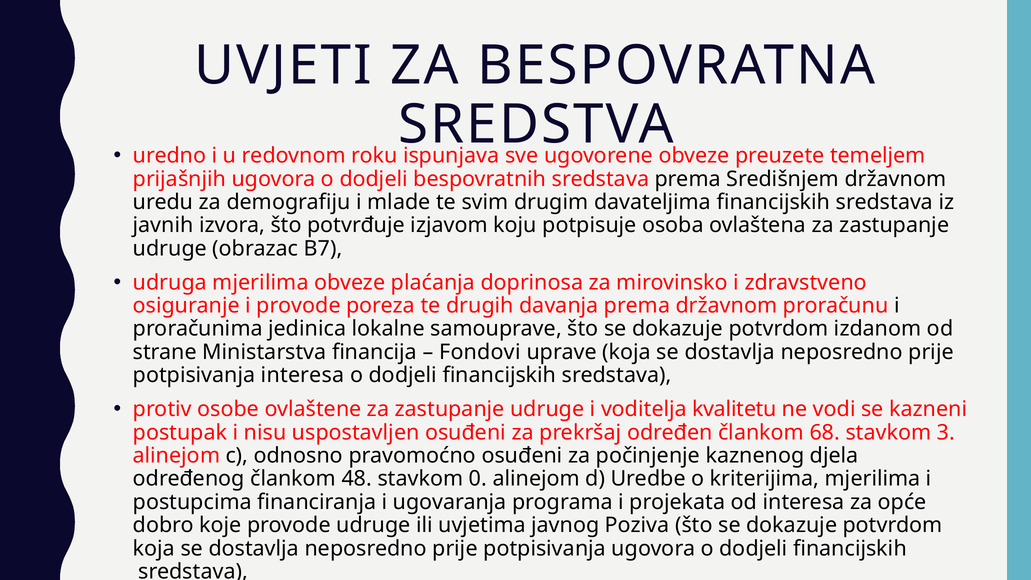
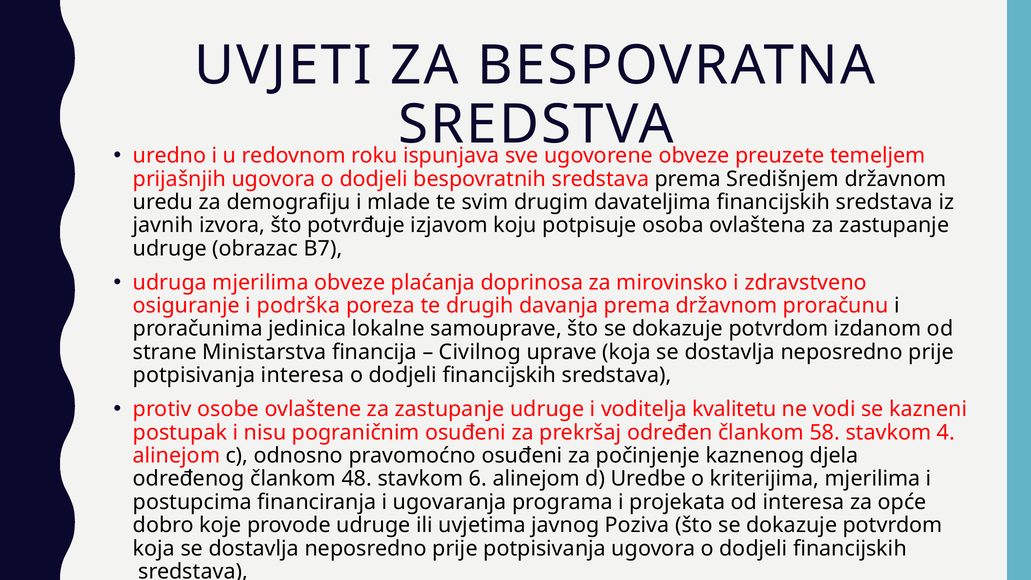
i provode: provode -> podrška
Fondovi: Fondovi -> Civilnog
uspostavljen: uspostavljen -> pograničnim
68: 68 -> 58
3: 3 -> 4
0: 0 -> 6
